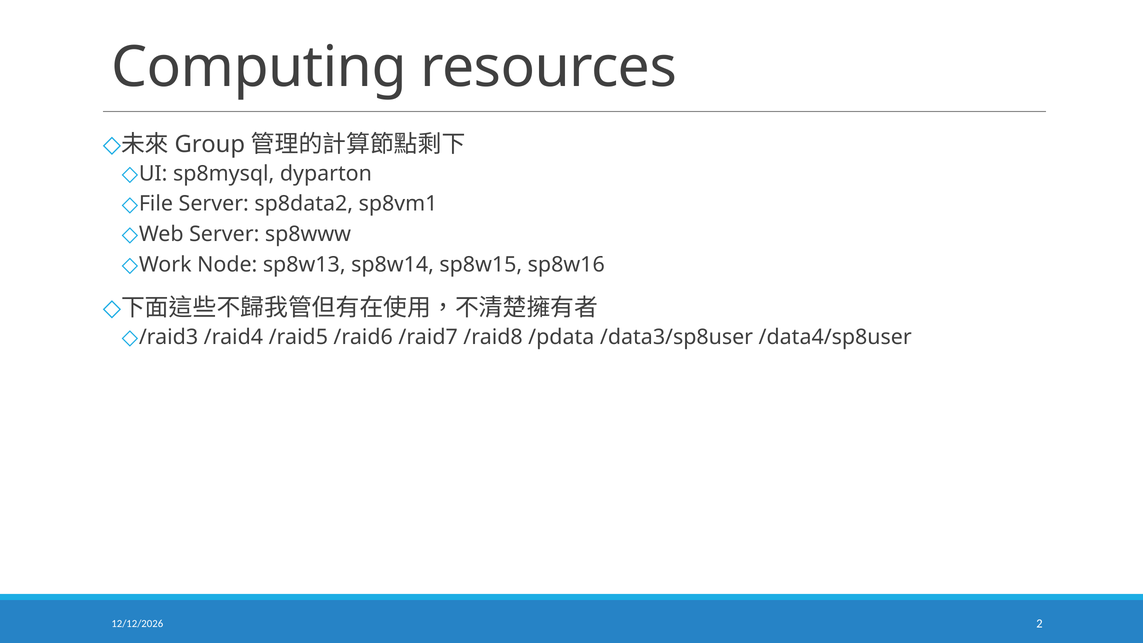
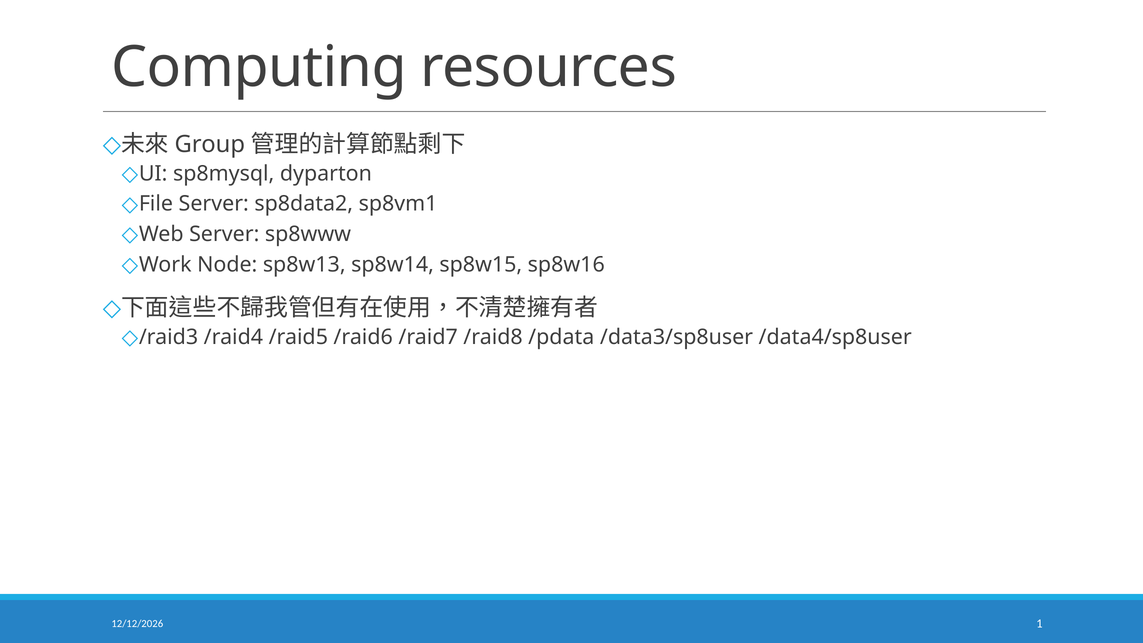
2: 2 -> 1
